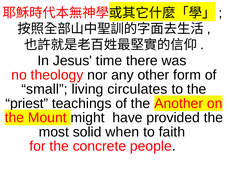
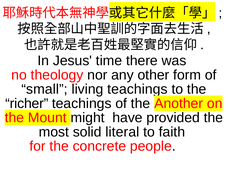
living circulates: circulates -> teachings
priest: priest -> richer
when: when -> literal
